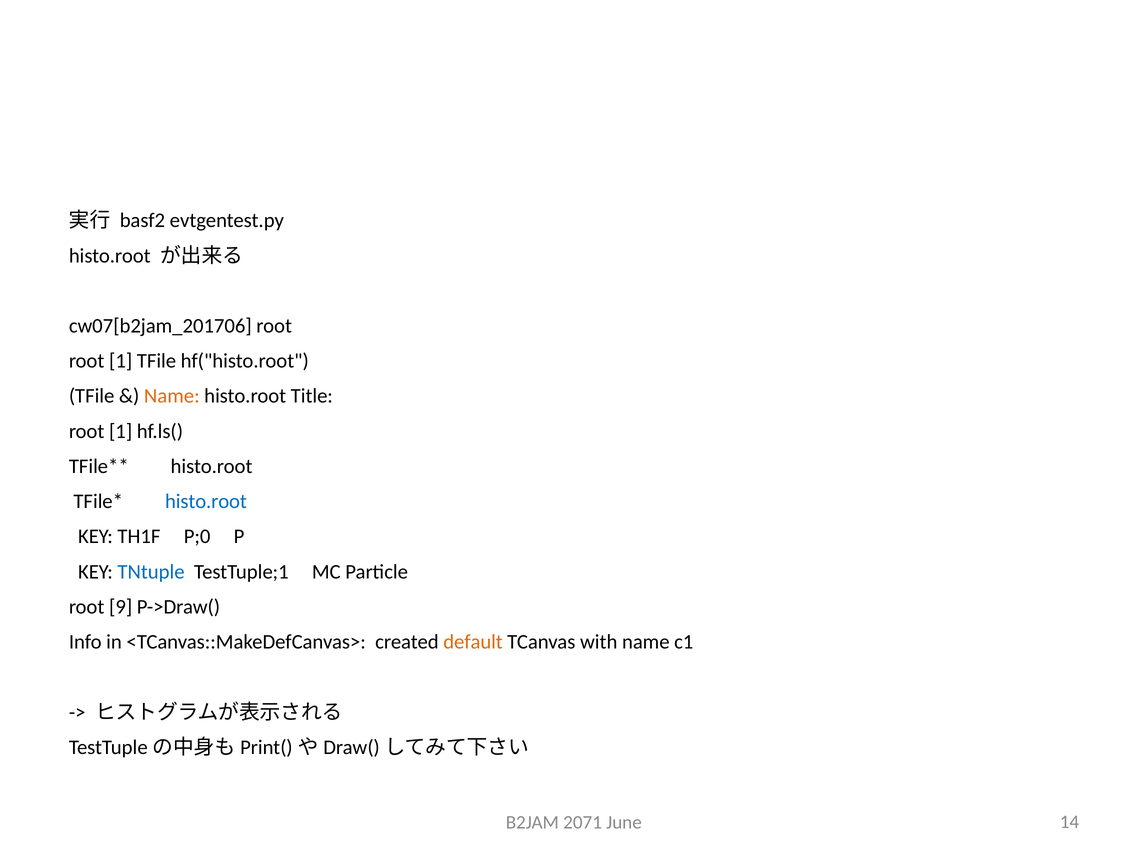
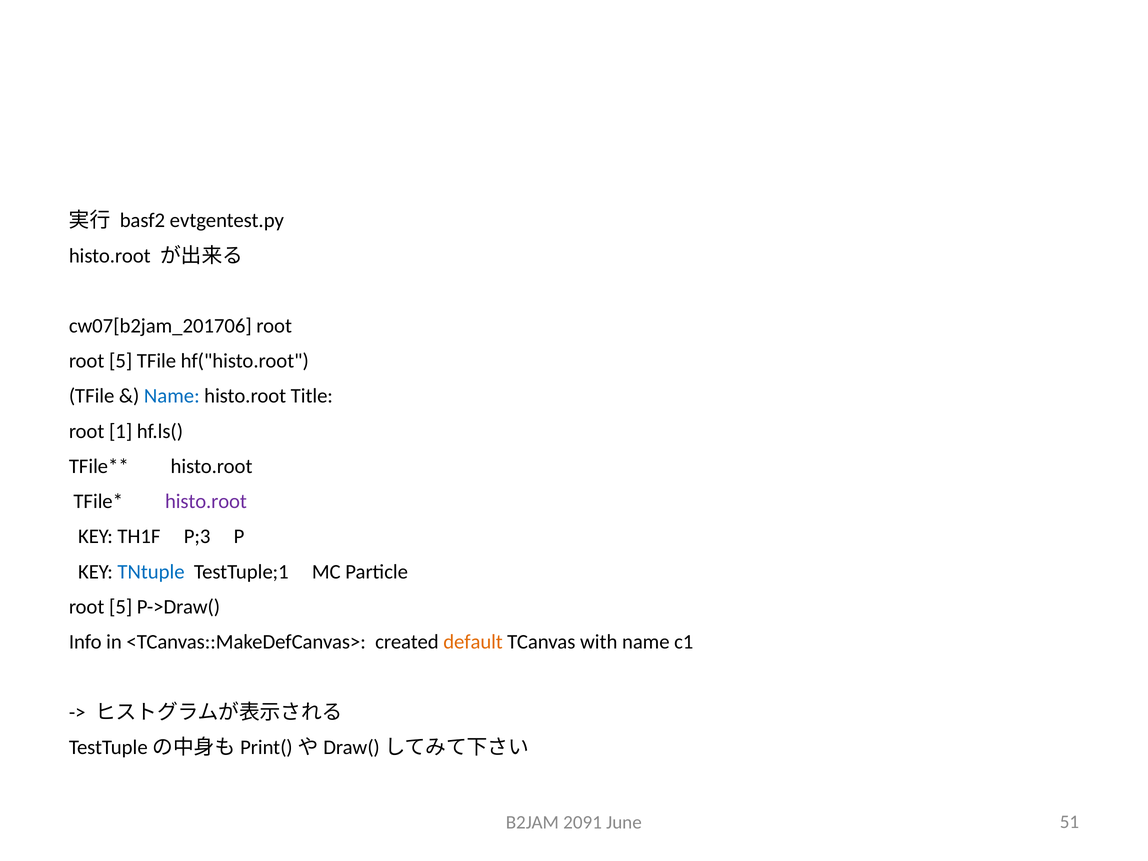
1 at (121, 361): 1 -> 5
Name at (172, 396) colour: orange -> blue
histo.root at (206, 501) colour: blue -> purple
P;0: P;0 -> P;3
9 at (121, 607): 9 -> 5
2071: 2071 -> 2091
14: 14 -> 51
